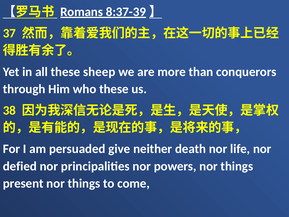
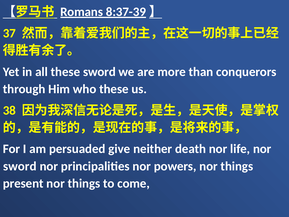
these sheep: sheep -> sword
defied at (20, 166): defied -> sword
